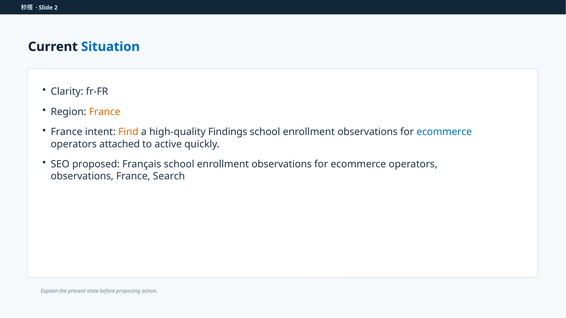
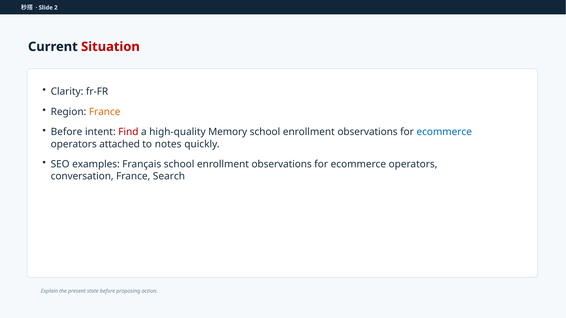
Situation colour: blue -> red
France at (67, 132): France -> Before
Find colour: orange -> red
Findings: Findings -> Memory
active: active -> notes
proposed: proposed -> examples
observations at (82, 177): observations -> conversation
